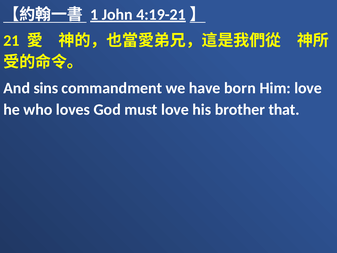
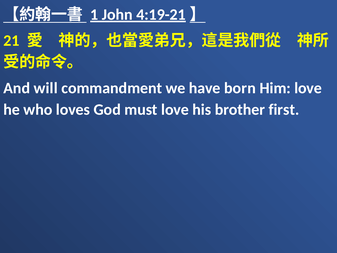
sins: sins -> will
that: that -> first
